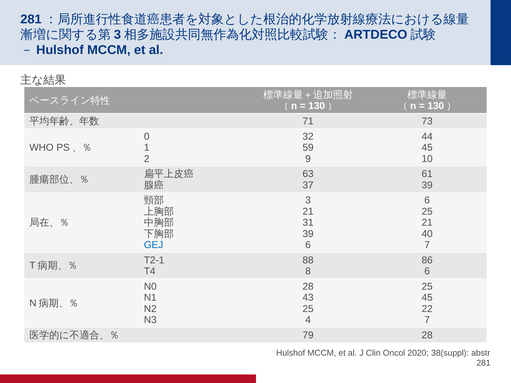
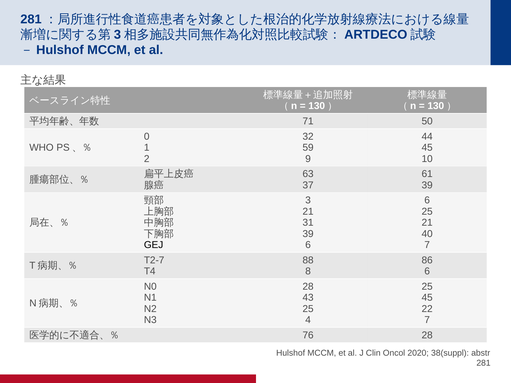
73: 73 -> 50
GEJ colour: blue -> black
T2-1: T2-1 -> T2-7
79: 79 -> 76
